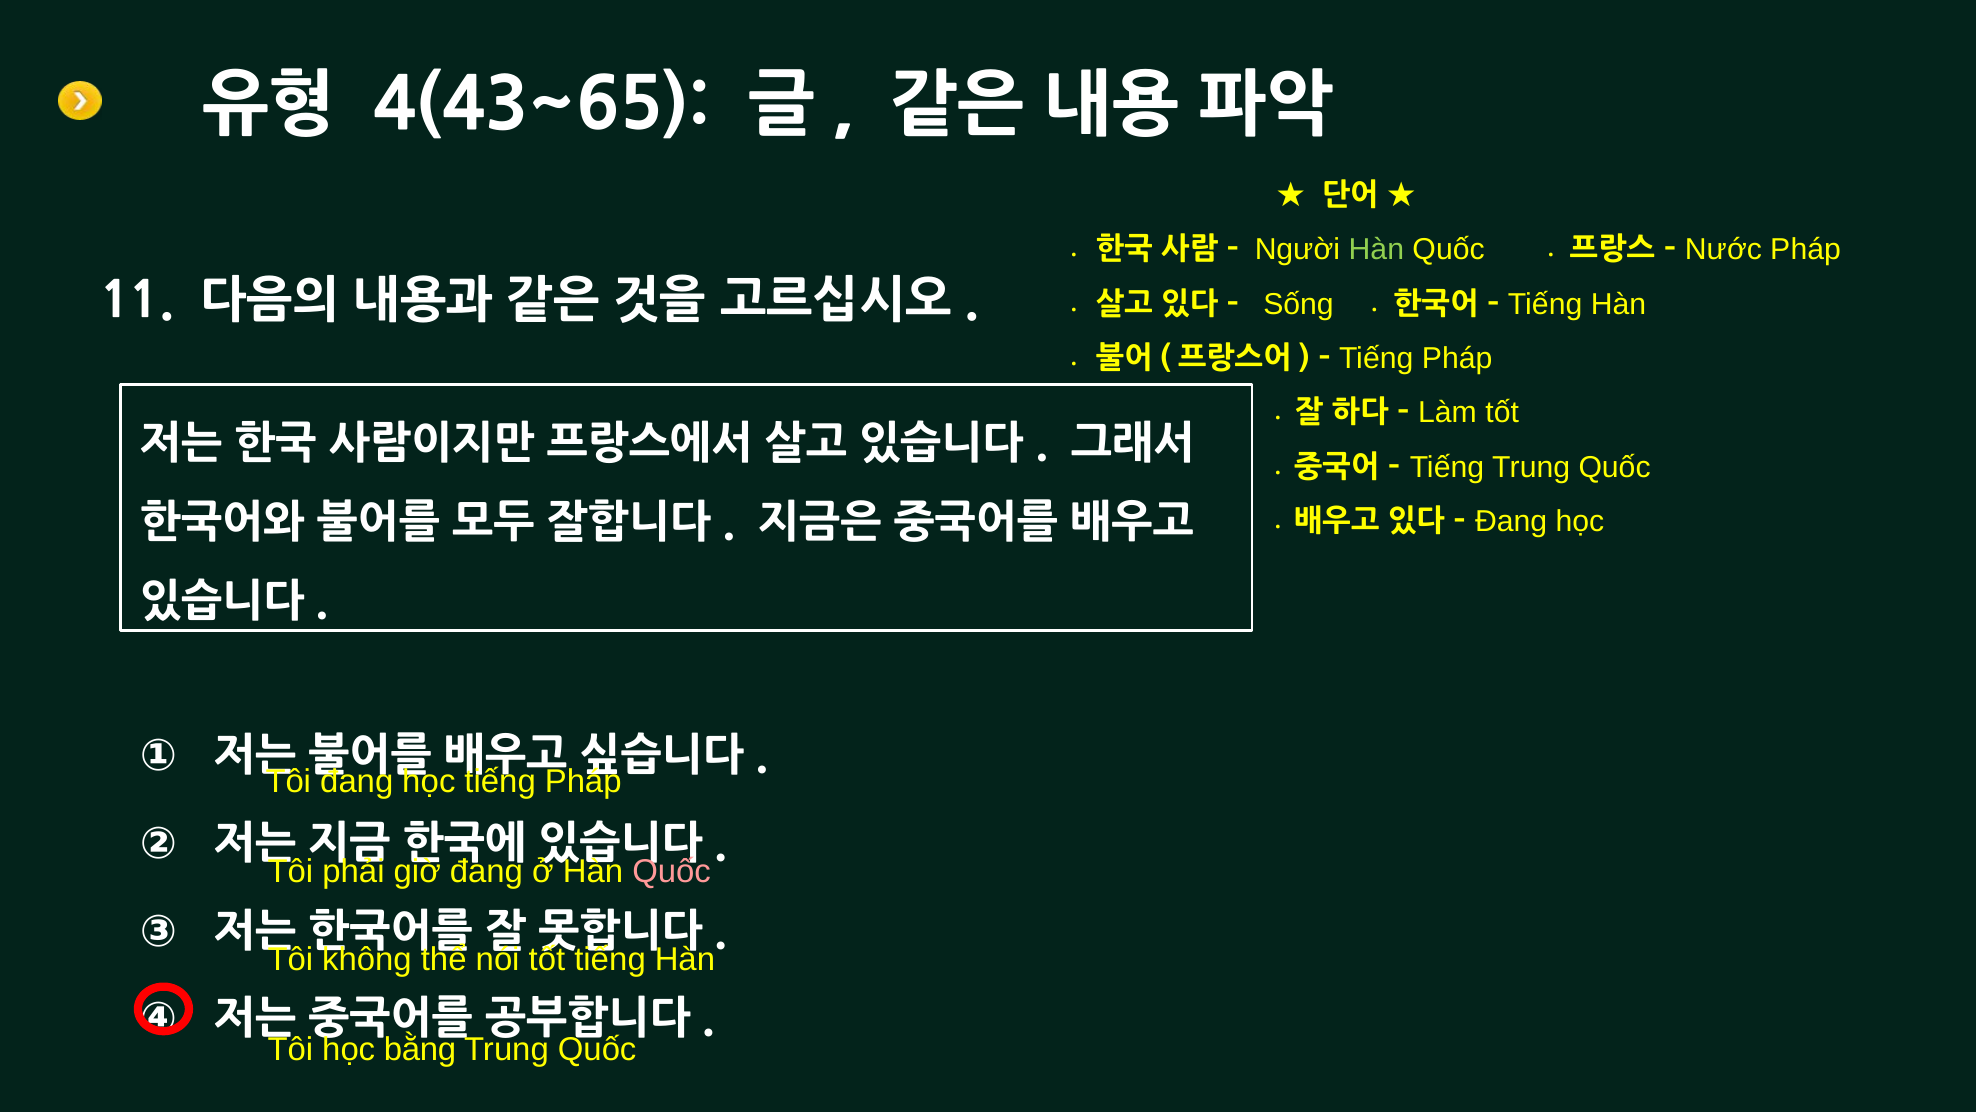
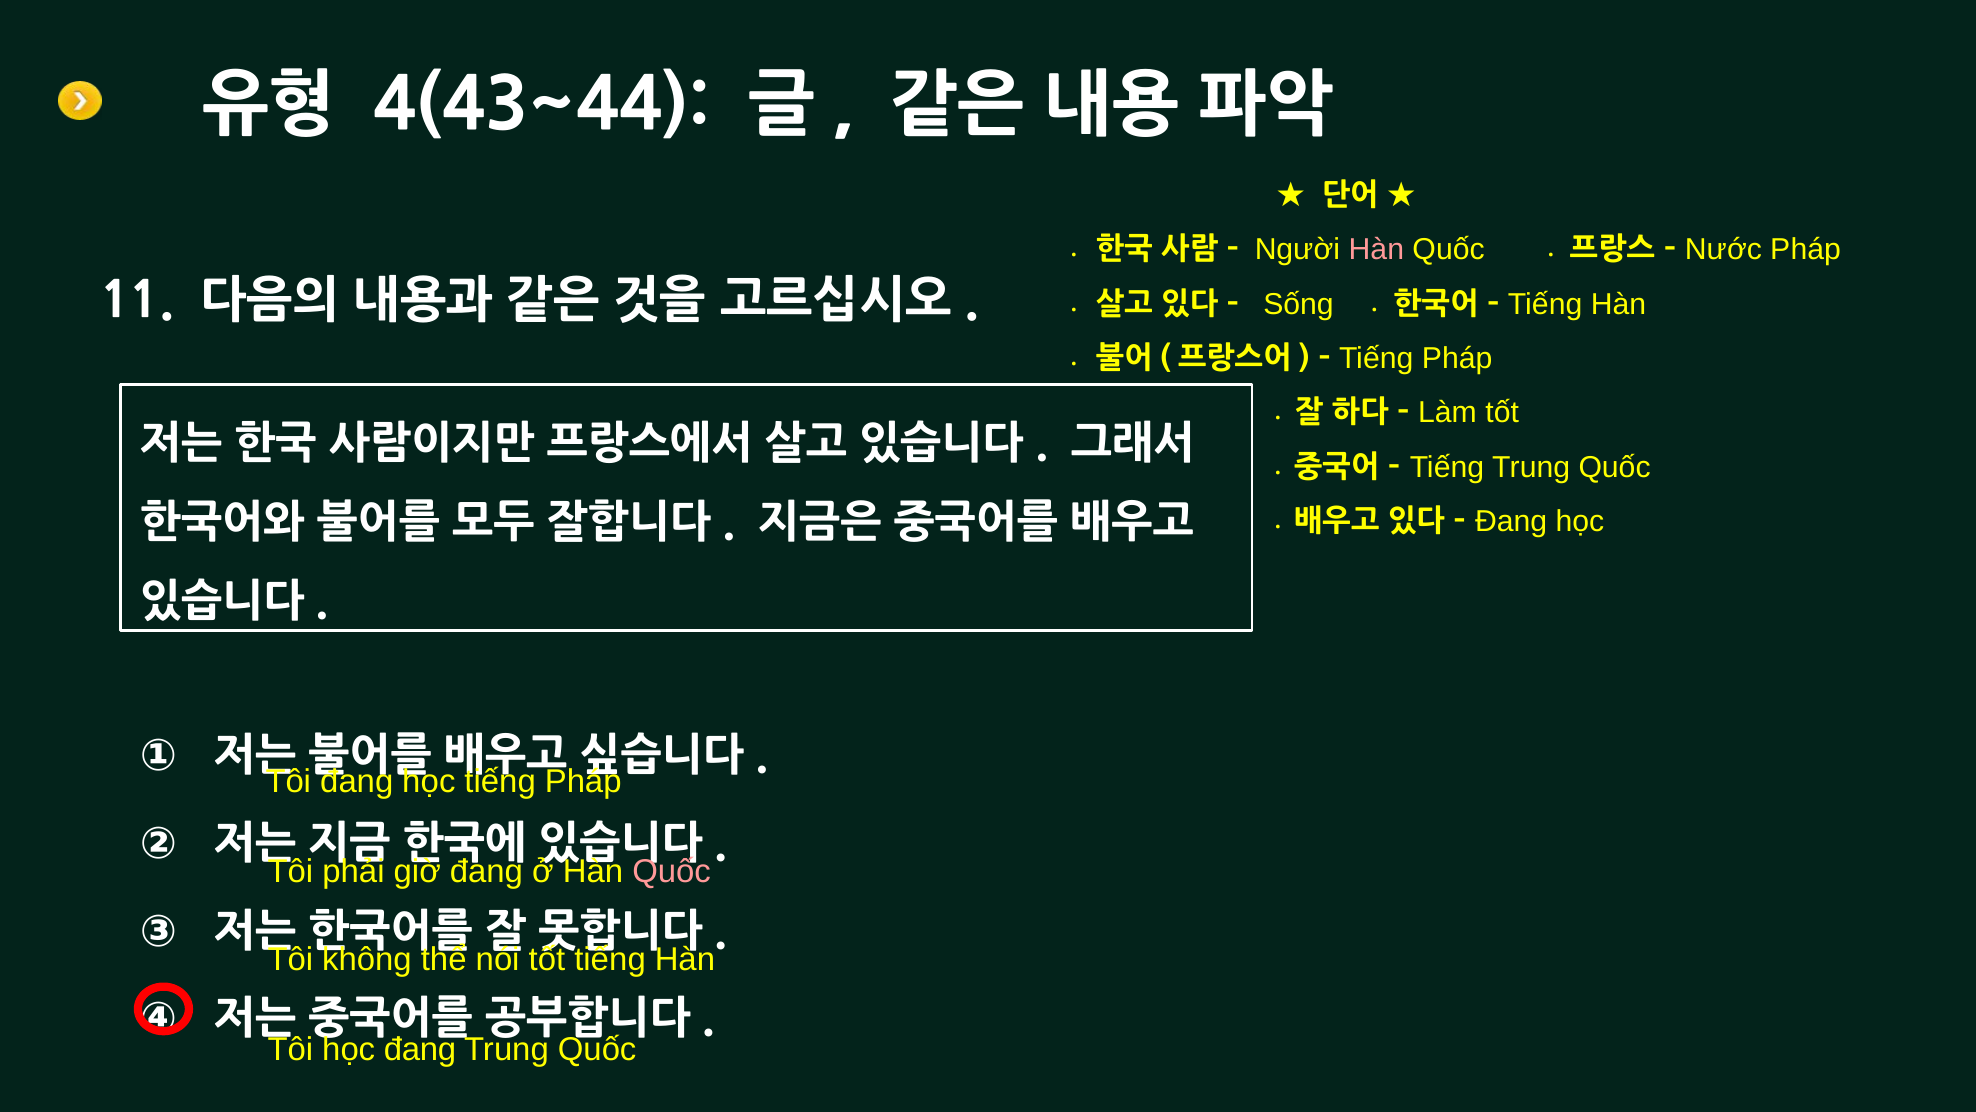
4(43~65: 4(43~65 -> 4(43~44
Hàn at (1376, 250) colour: light green -> pink
học bằng: bằng -> đang
